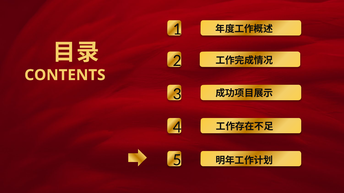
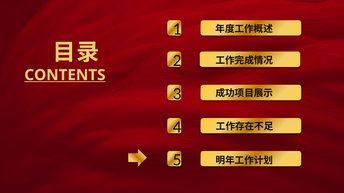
CONTENTS underline: none -> present
